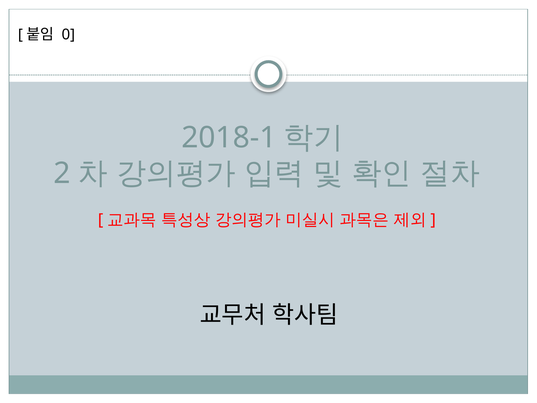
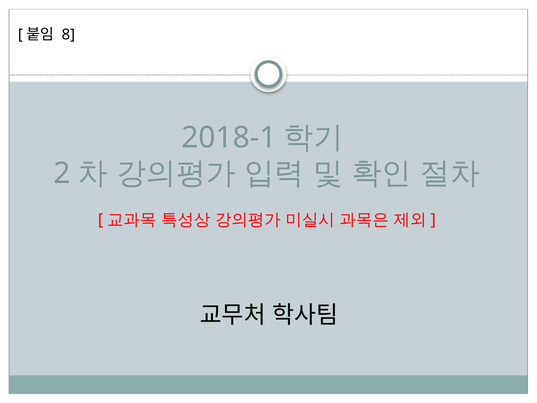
0: 0 -> 8
